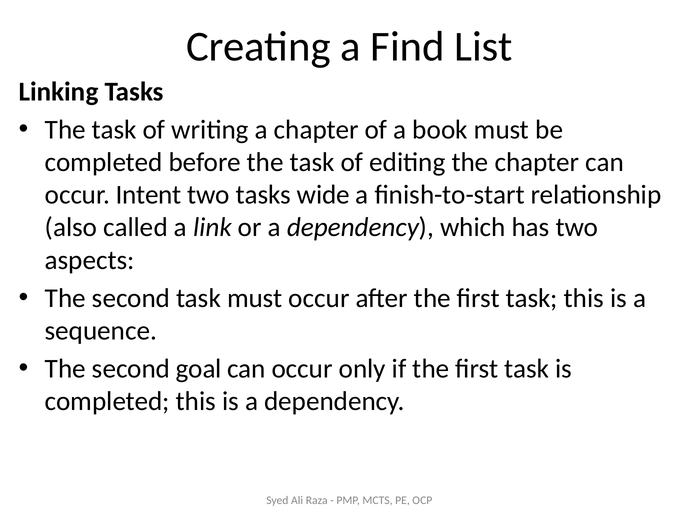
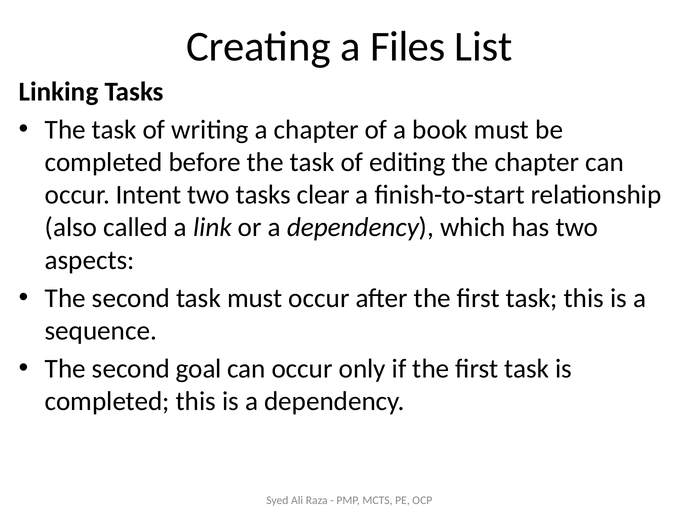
Find: Find -> Files
wide: wide -> clear
